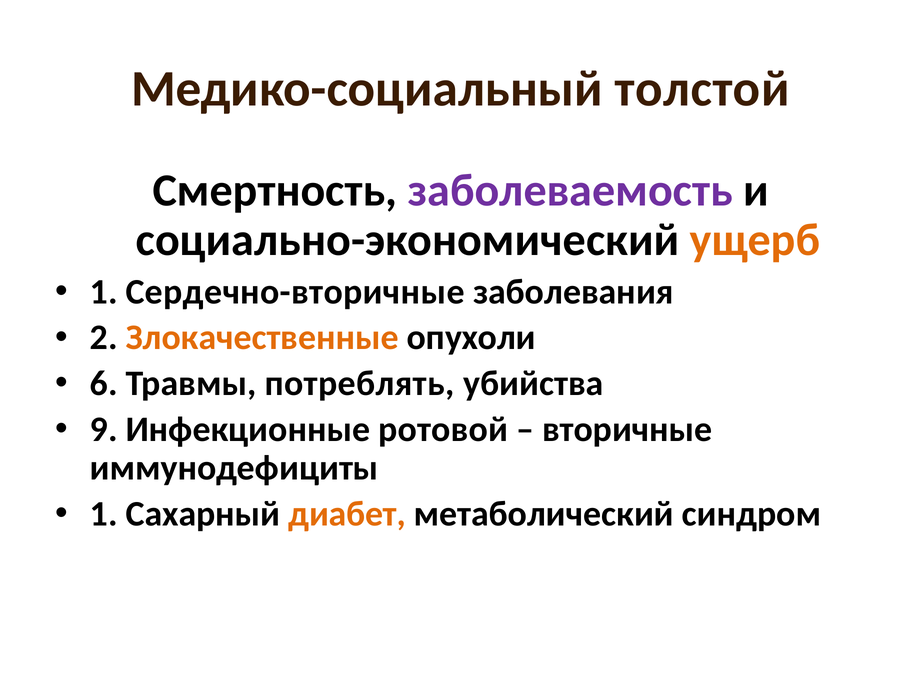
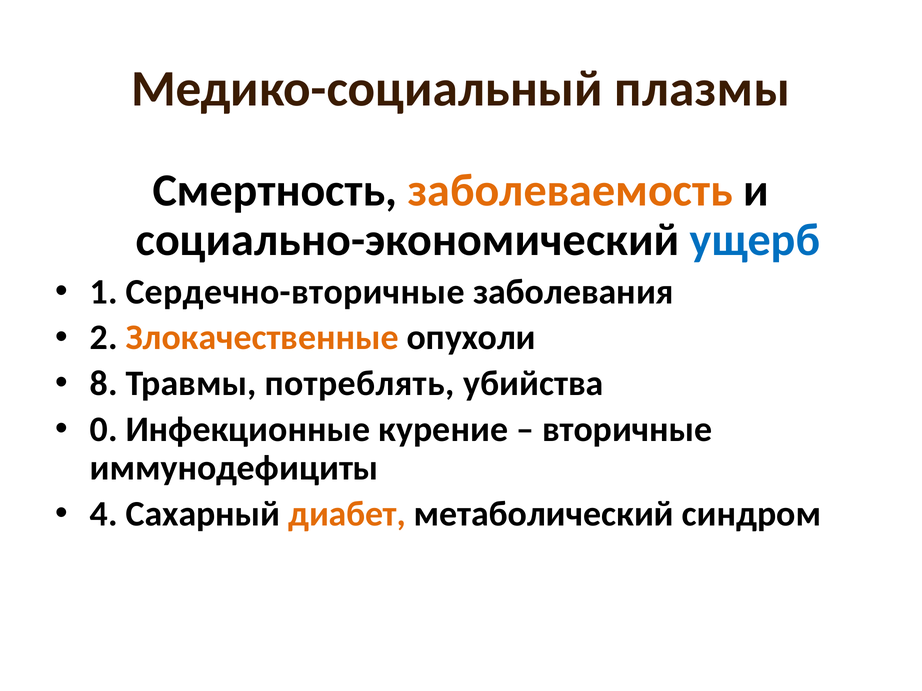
толстой: толстой -> плазмы
заболеваемость colour: purple -> orange
ущерб colour: orange -> blue
6: 6 -> 8
9: 9 -> 0
ротовой: ротовой -> курение
1 at (104, 514): 1 -> 4
